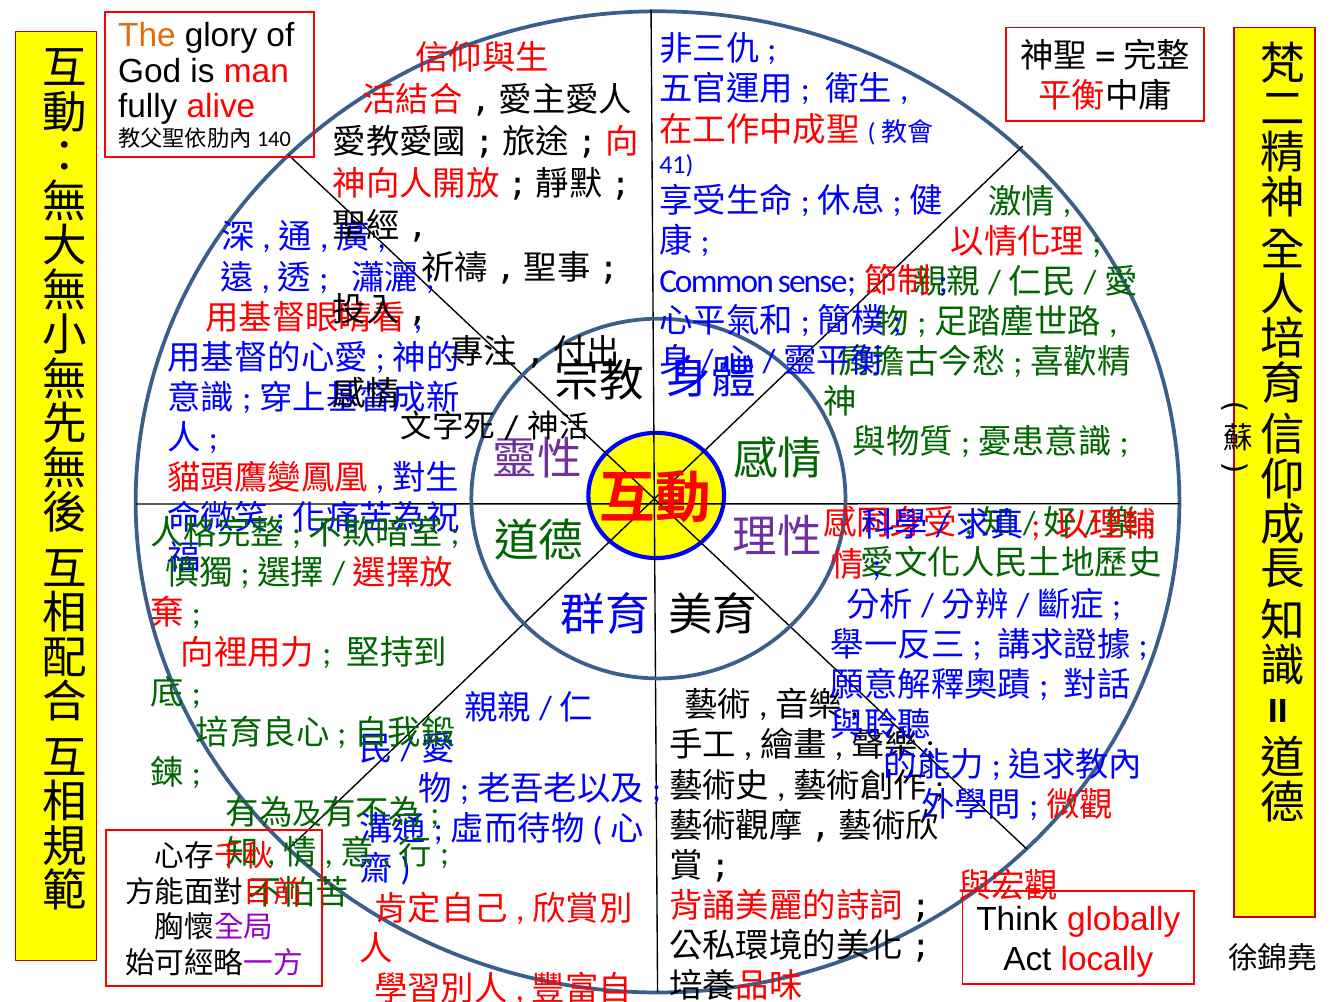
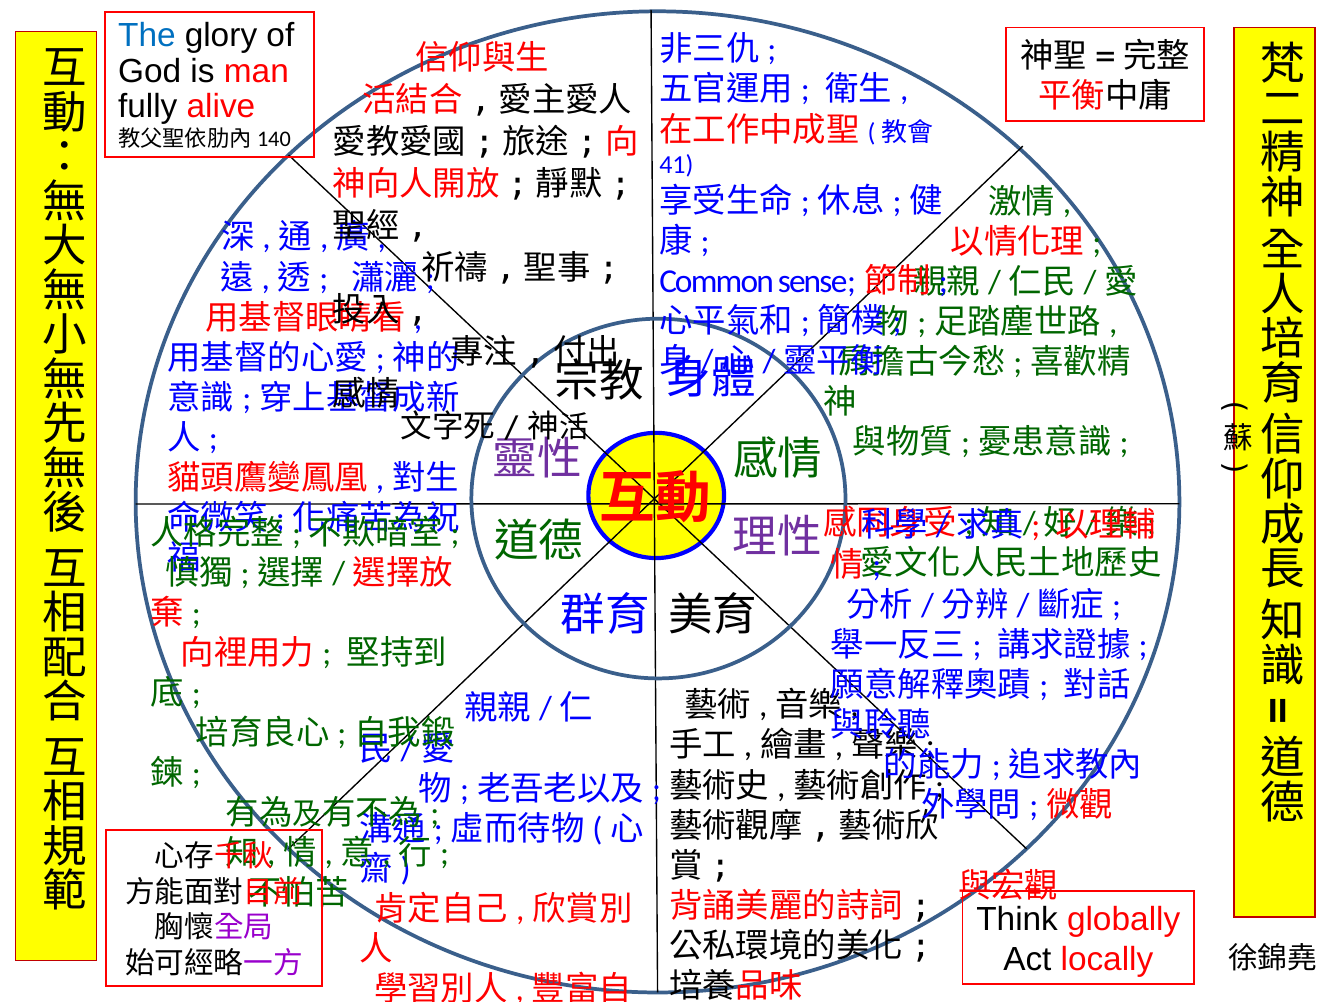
The colour: orange -> blue
